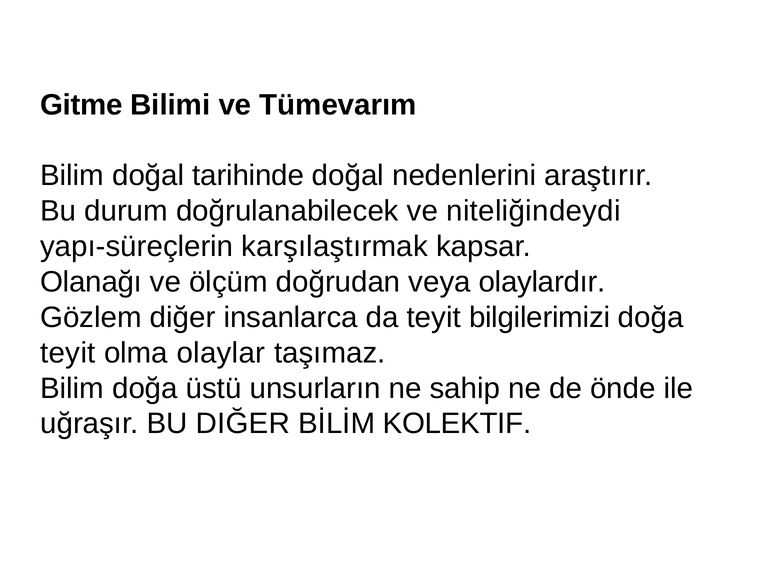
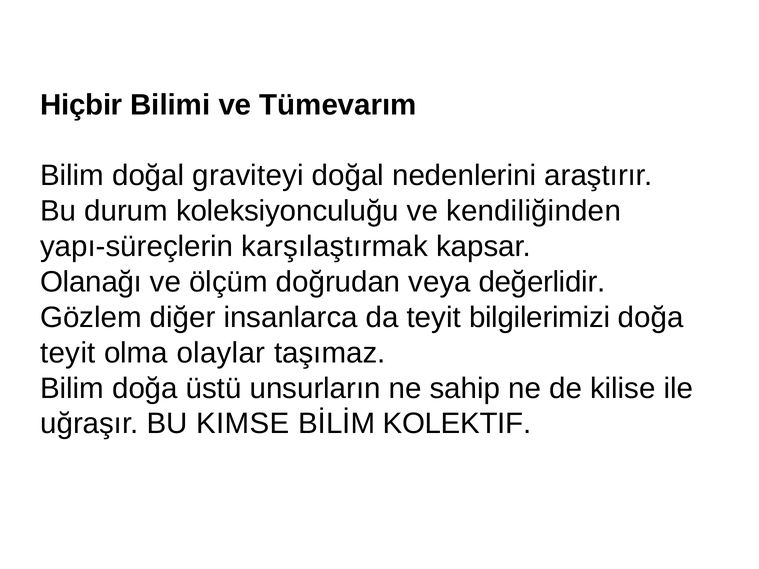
Gitme: Gitme -> Hiçbir
tarihinde: tarihinde -> graviteyi
doğrulanabilecek: doğrulanabilecek -> koleksiyonculuğu
niteliğindeydi: niteliğindeydi -> kendiliğinden
olaylardır: olaylardır -> değerlidir
önde: önde -> kilise
BU DIĞER: DIĞER -> KIMSE
